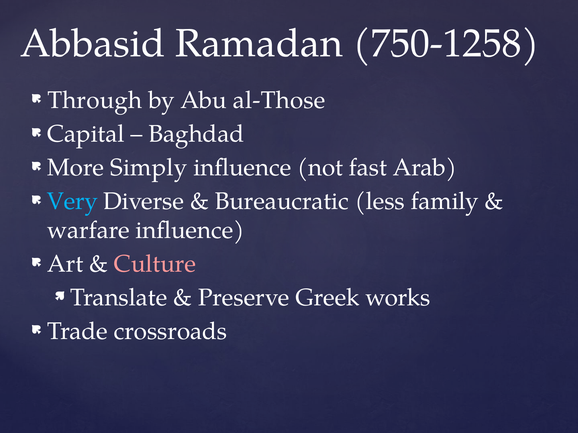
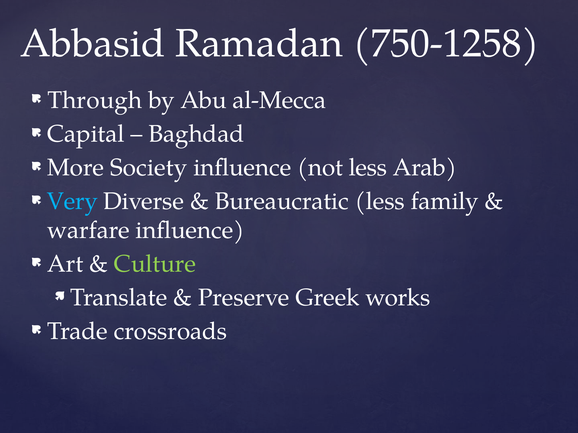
al-Those: al-Those -> al-Mecca
Simply: Simply -> Society
not fast: fast -> less
Culture colour: pink -> light green
